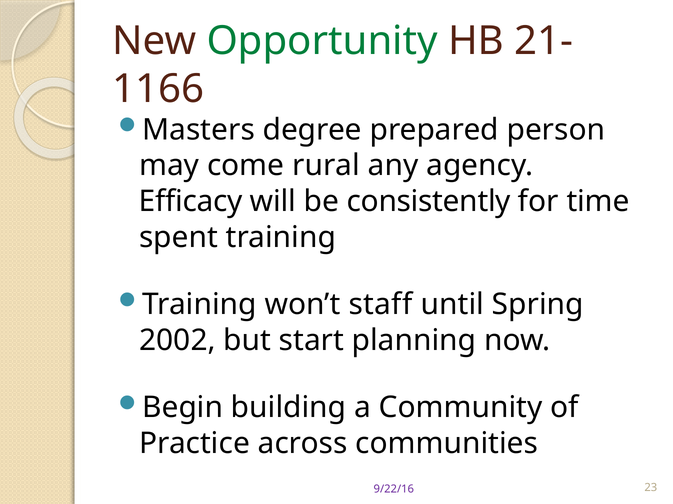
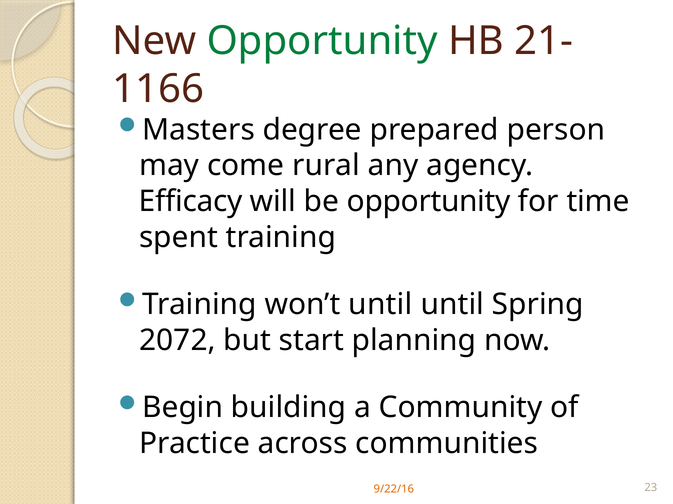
be consistently: consistently -> opportunity
won’t staff: staff -> until
2002: 2002 -> 2072
9/22/16 colour: purple -> orange
